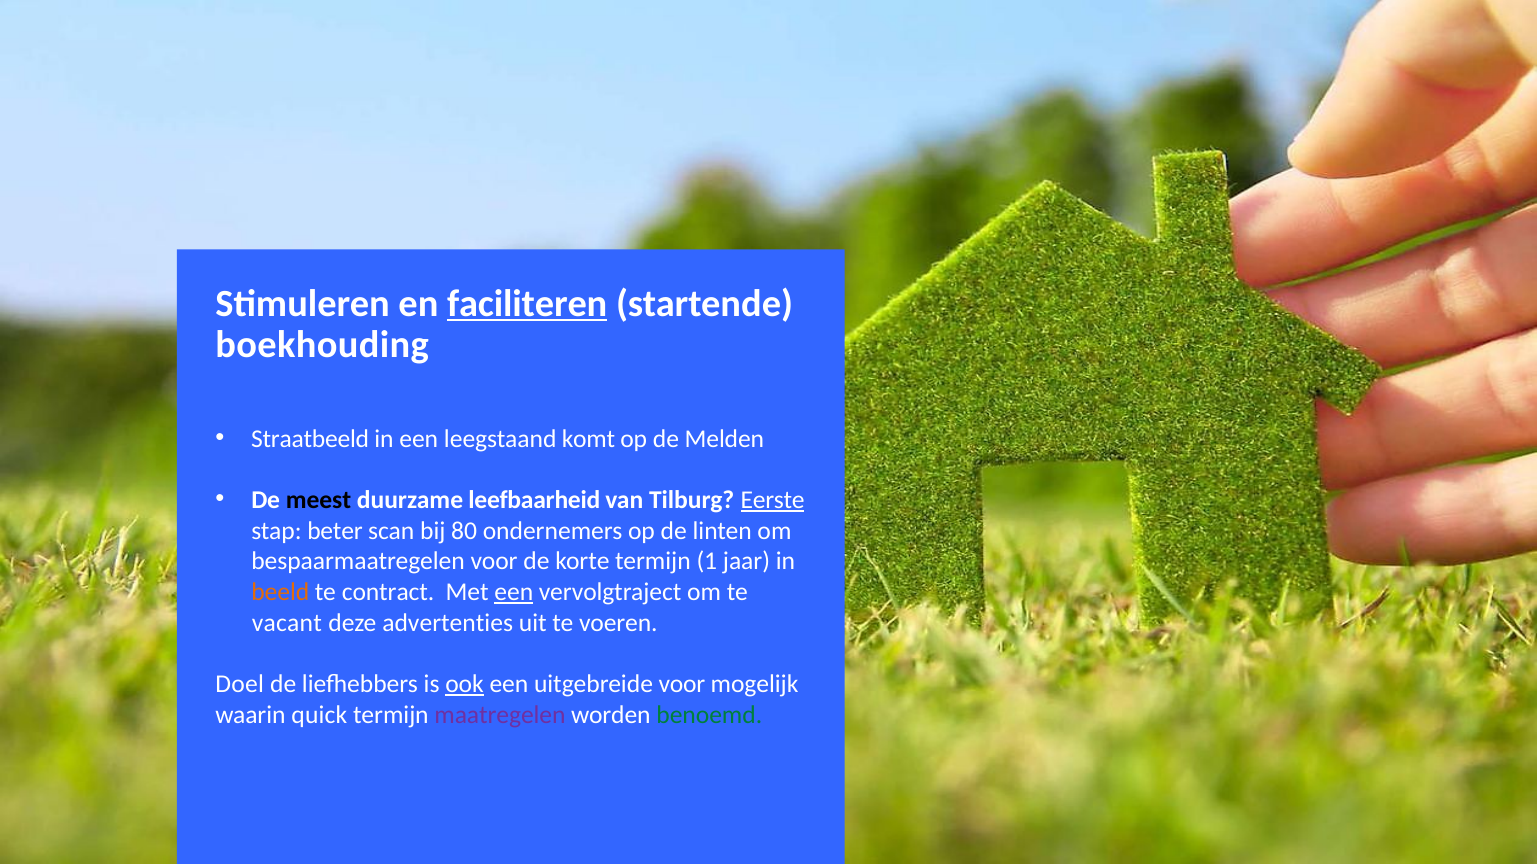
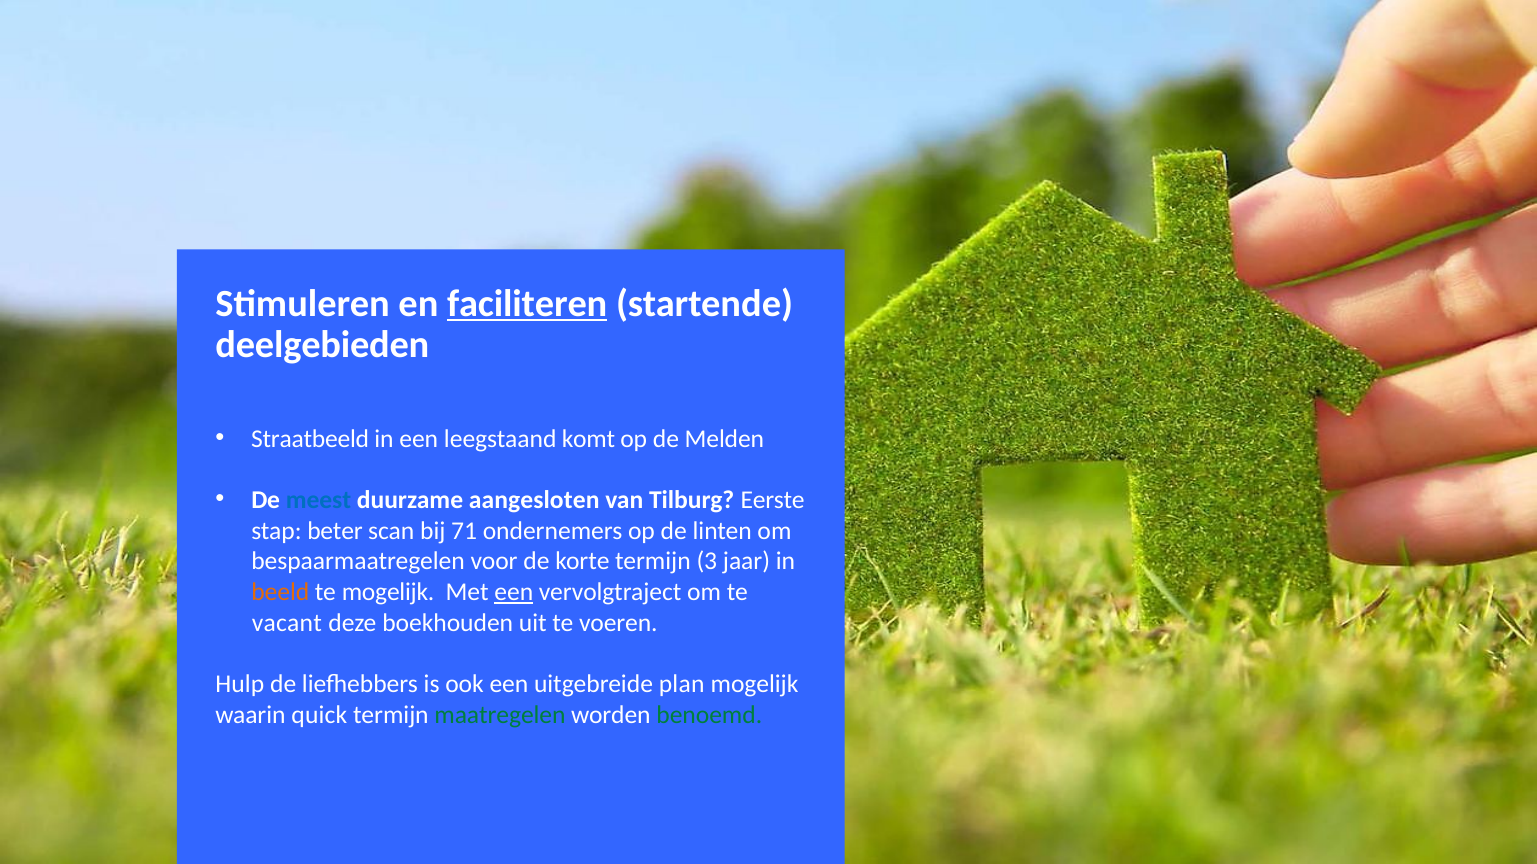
boekhouding: boekhouding -> deelgebieden
meest colour: black -> blue
leefbaarheid: leefbaarheid -> aangesloten
Eerste underline: present -> none
80: 80 -> 71
1: 1 -> 3
te contract: contract -> mogelijk
advertenties: advertenties -> boekhouden
Doel: Doel -> Hulp
ook underline: present -> none
uitgebreide voor: voor -> plan
maatregelen colour: purple -> green
